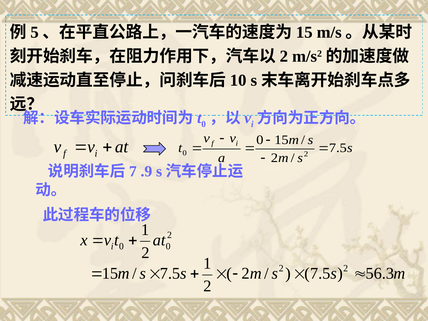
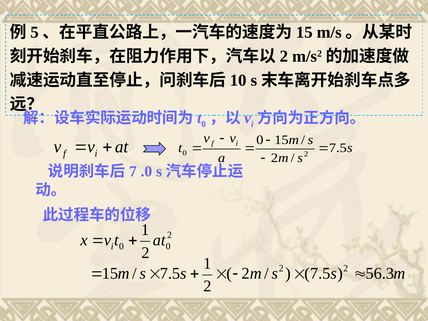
.9: .9 -> .0
